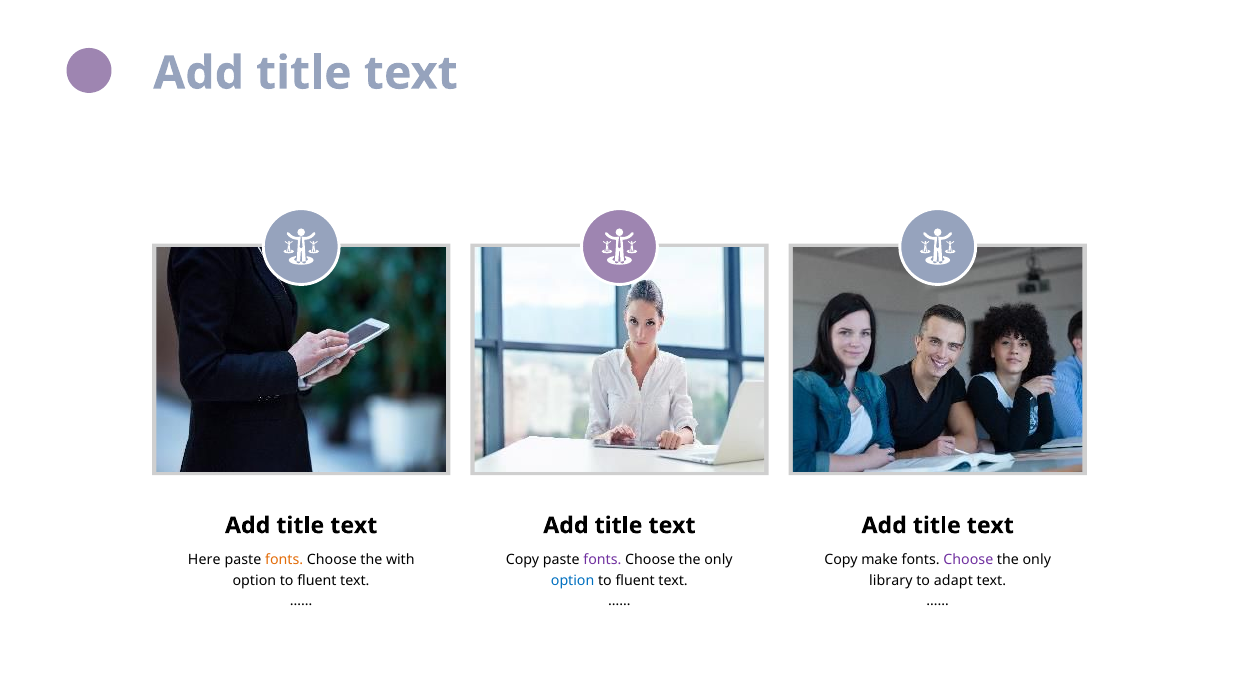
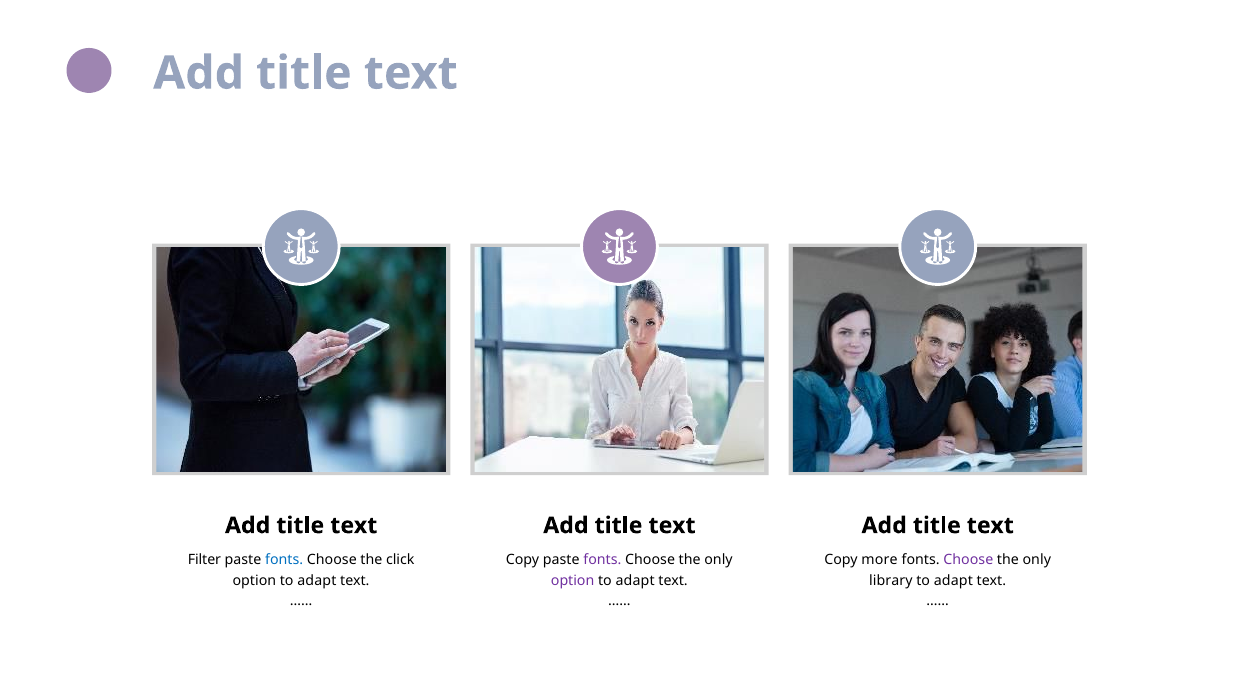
Here: Here -> Filter
fonts at (284, 560) colour: orange -> blue
with: with -> click
make: make -> more
fluent at (317, 581): fluent -> adapt
option at (573, 581) colour: blue -> purple
fluent at (635, 581): fluent -> adapt
